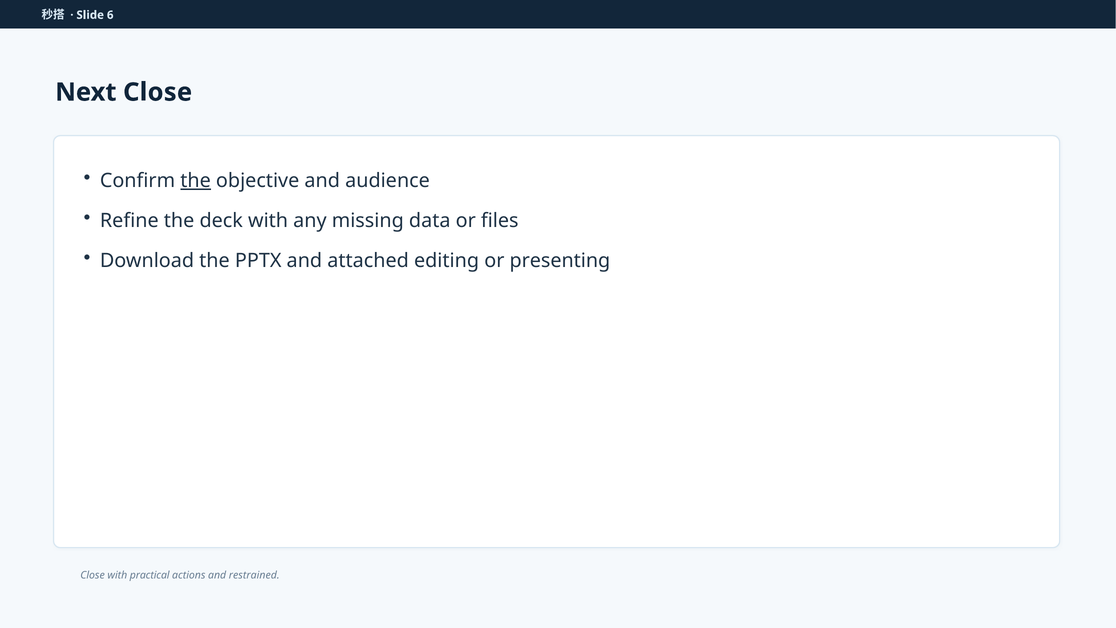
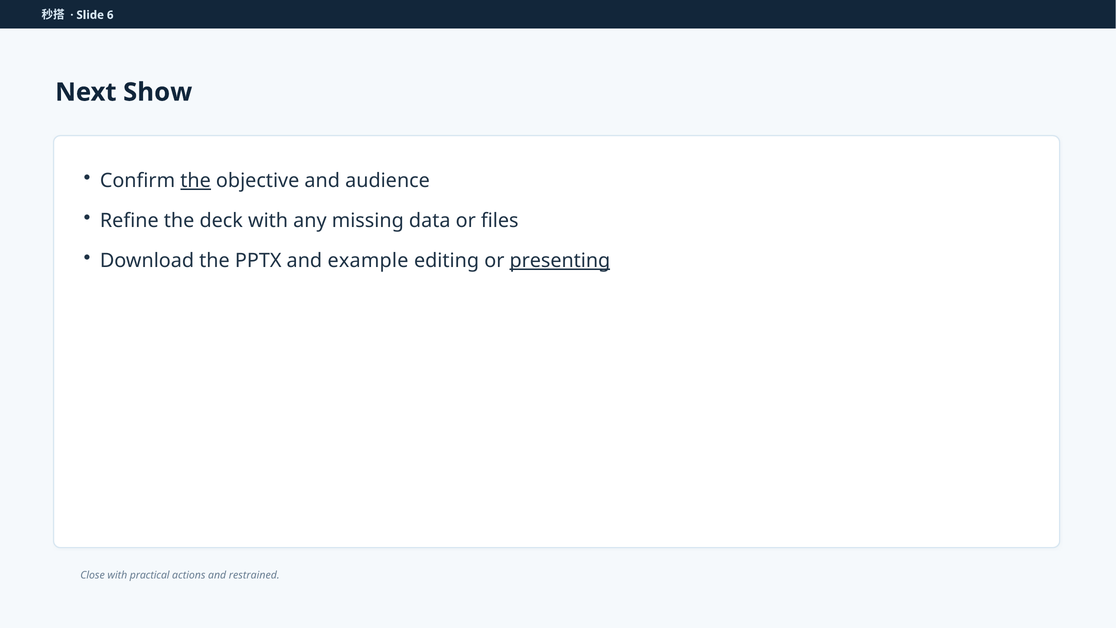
Next Close: Close -> Show
attached: attached -> example
presenting underline: none -> present
